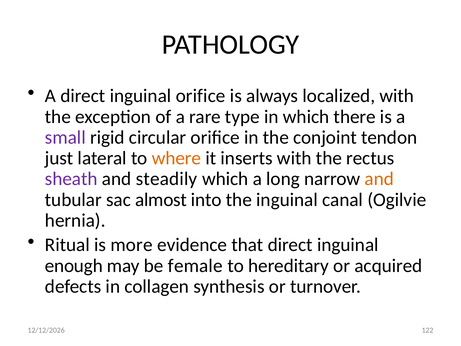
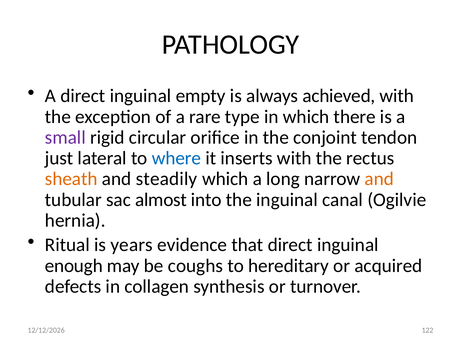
inguinal orifice: orifice -> empty
localized: localized -> achieved
where colour: orange -> blue
sheath colour: purple -> orange
more: more -> years
female: female -> coughs
